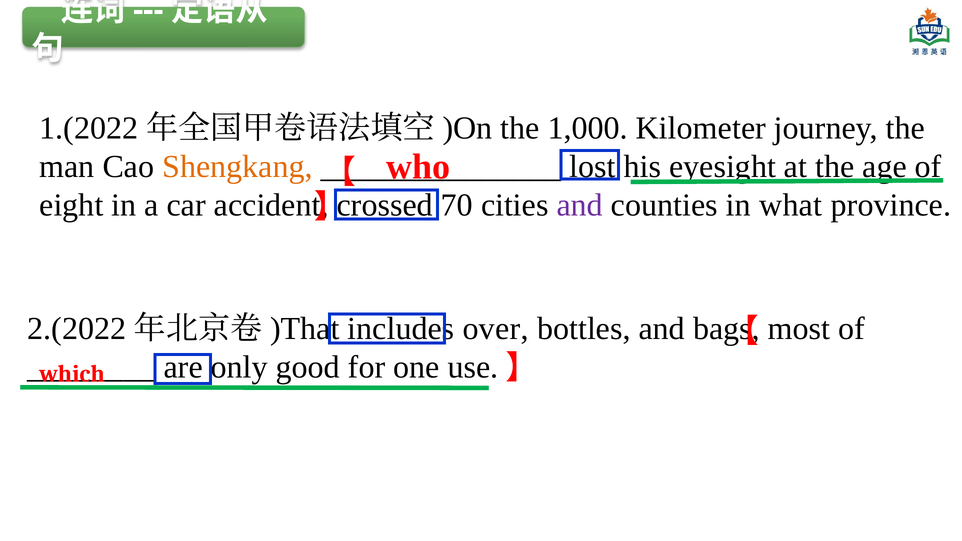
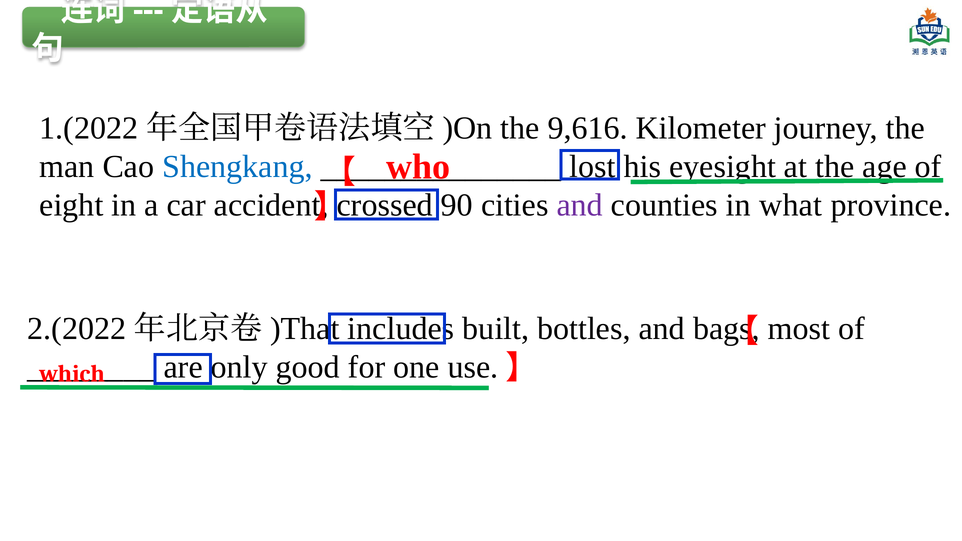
1,000: 1,000 -> 9,616
Shengkang colour: orange -> blue
70: 70 -> 90
over: over -> built
